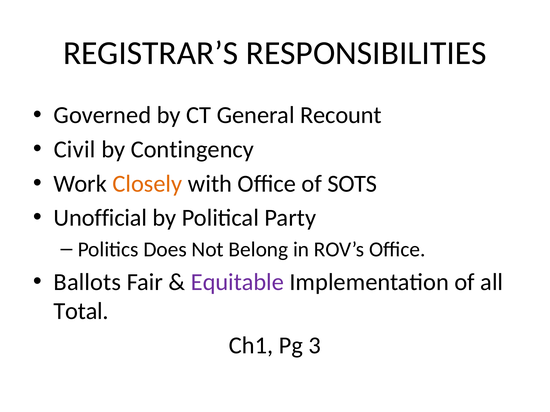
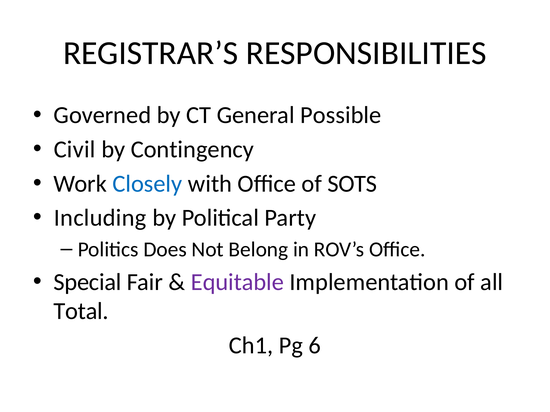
Recount: Recount -> Possible
Closely colour: orange -> blue
Unofficial: Unofficial -> Including
Ballots: Ballots -> Special
3: 3 -> 6
